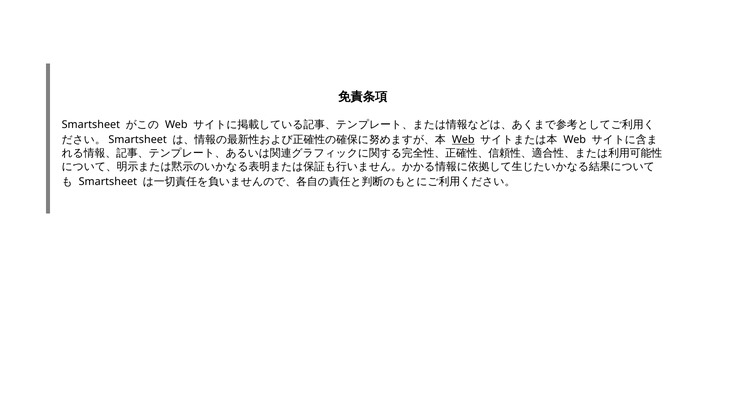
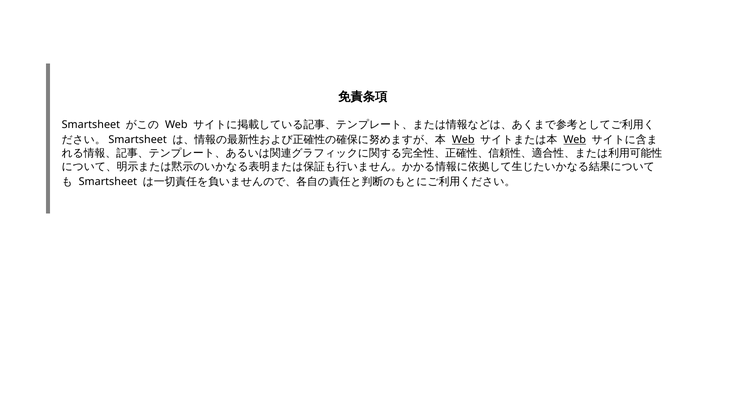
Web at (575, 140) underline: none -> present
